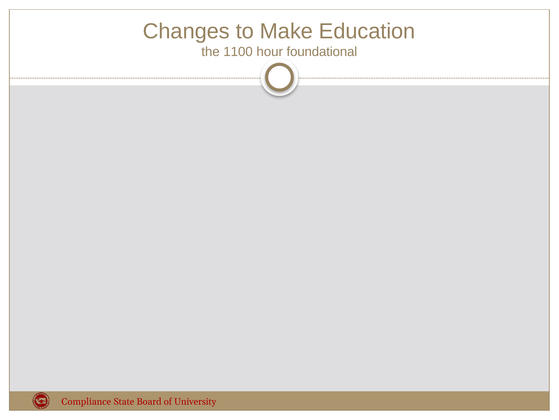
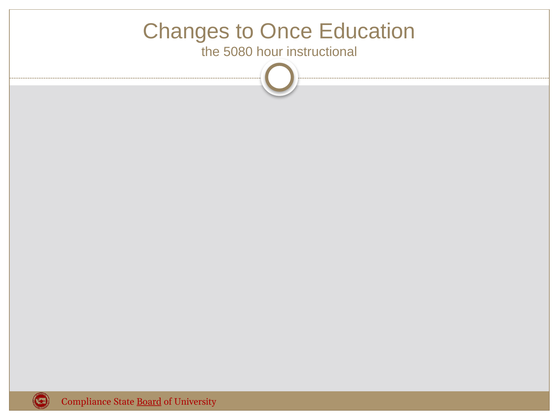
Make: Make -> Once
1100: 1100 -> 5080
foundational: foundational -> instructional
Board underline: none -> present
